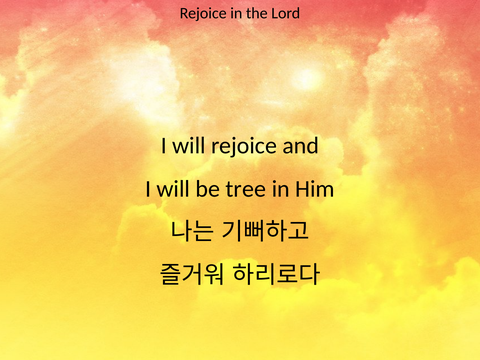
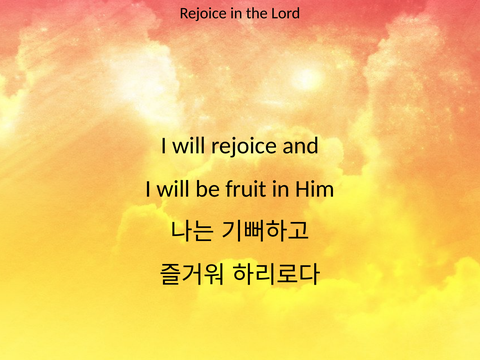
tree: tree -> fruit
